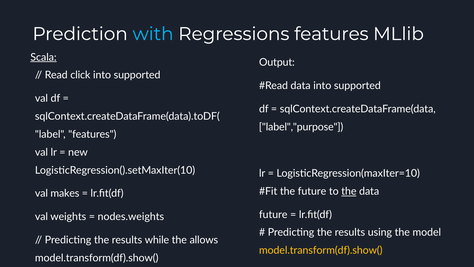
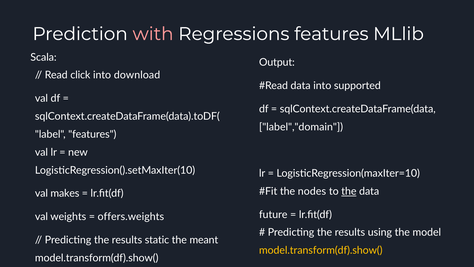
with colour: light blue -> pink
Scala underline: present -> none
supported at (137, 75): supported -> download
label","purpose: label","purpose -> label","domain
the future: future -> nodes
nodes.weights: nodes.weights -> offers.weights
while: while -> static
allows: allows -> meant
